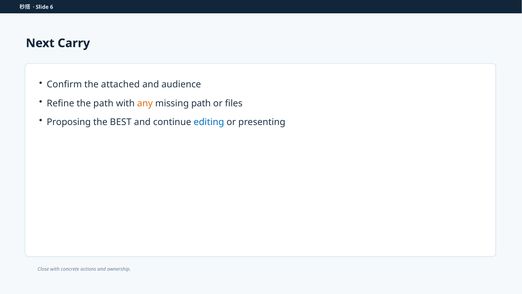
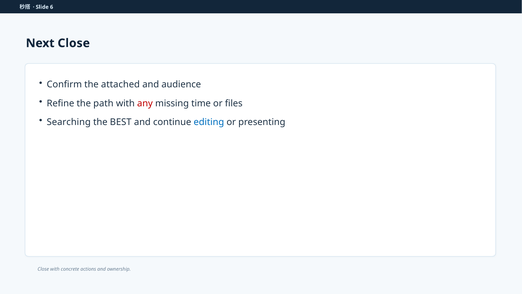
Next Carry: Carry -> Close
any colour: orange -> red
missing path: path -> time
Proposing: Proposing -> Searching
